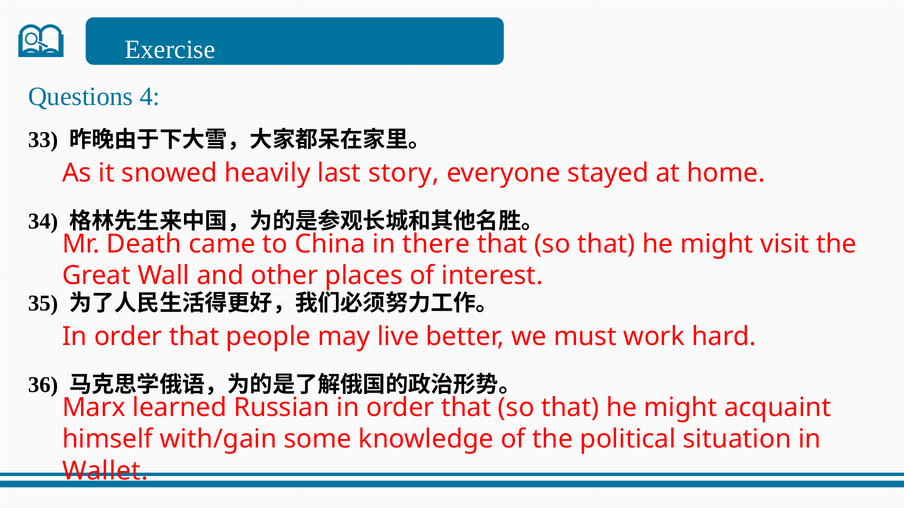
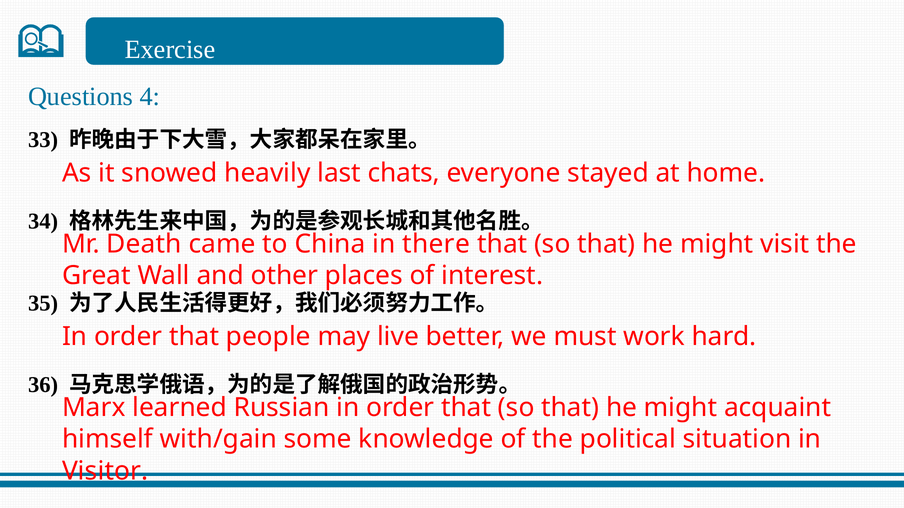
story: story -> chats
Wallet: Wallet -> Visitor
